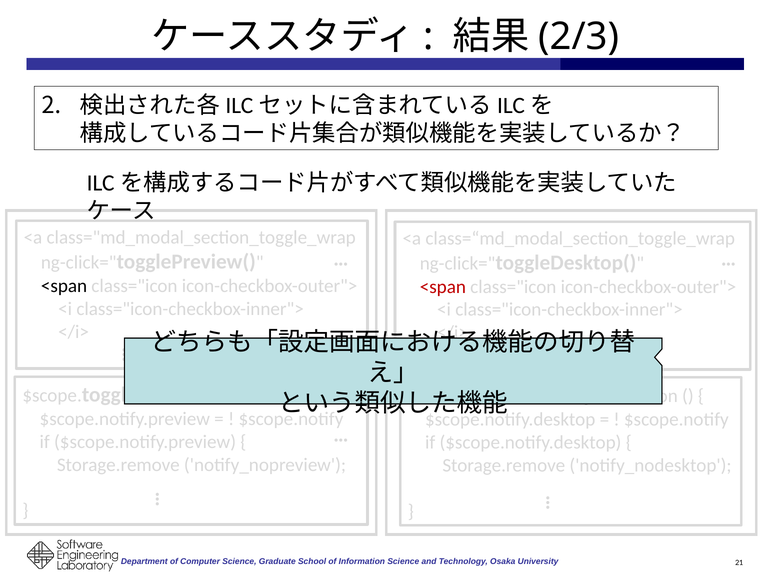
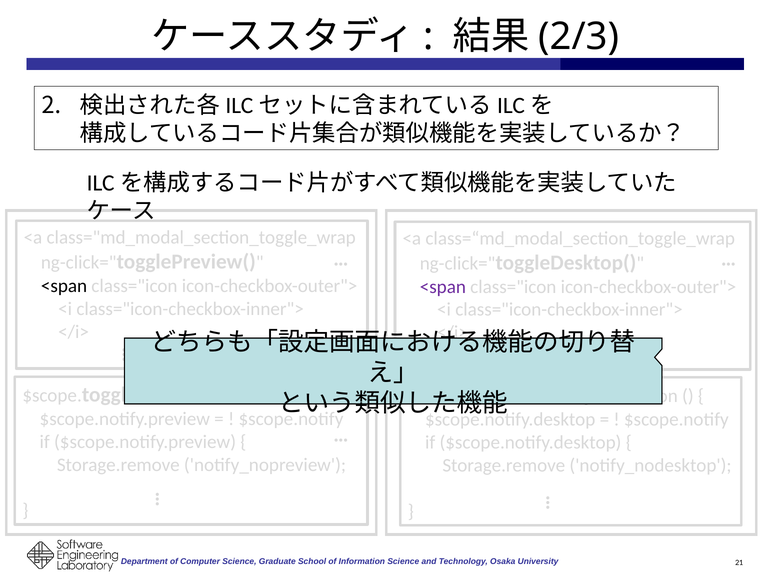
<span at (443, 287) colour: red -> purple
